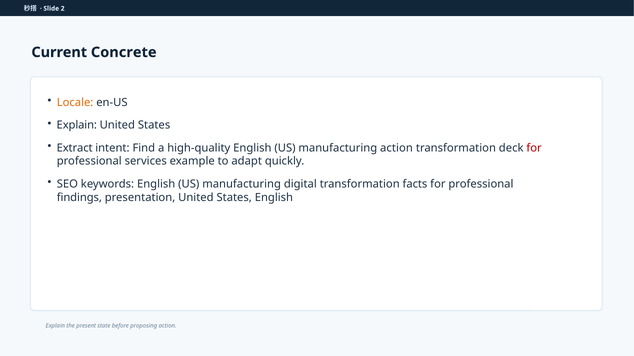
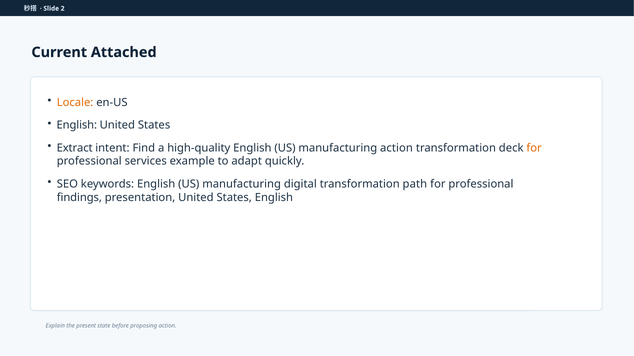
Concrete: Concrete -> Attached
Explain at (77, 125): Explain -> English
for at (534, 148) colour: red -> orange
facts: facts -> path
